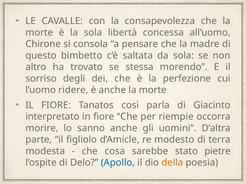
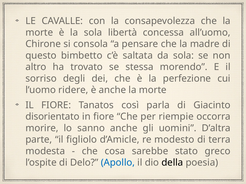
interpretato: interpretato -> disorientato
pietre: pietre -> greco
della colour: orange -> black
